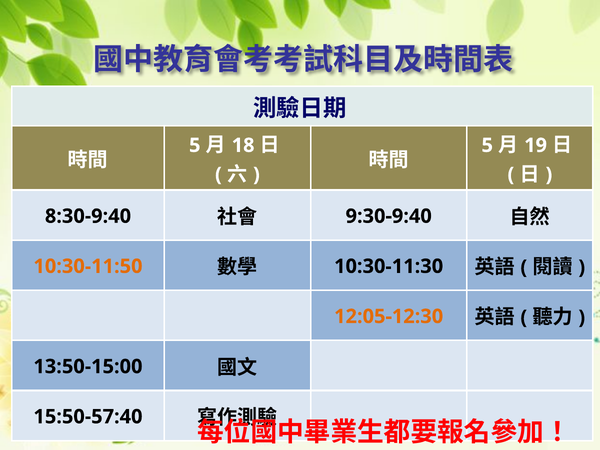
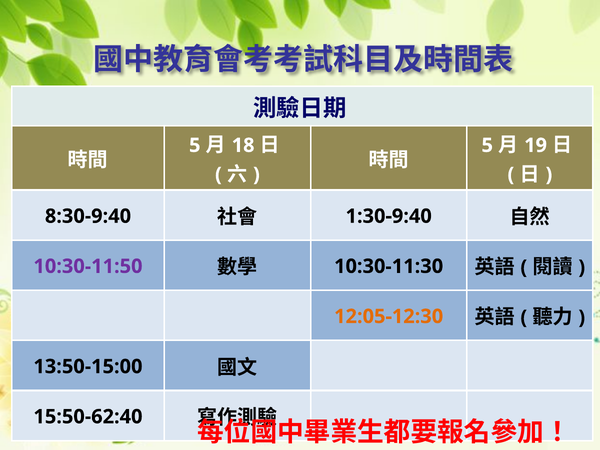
9:30-9:40: 9:30-9:40 -> 1:30-9:40
10:30-11:50 colour: orange -> purple
15:50-57:40: 15:50-57:40 -> 15:50-62:40
